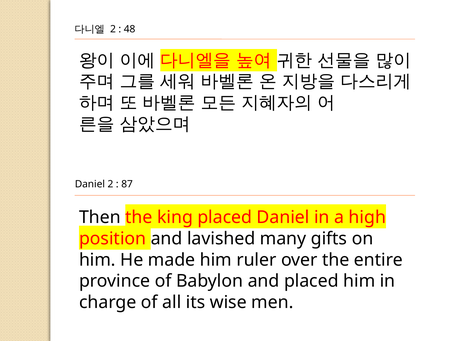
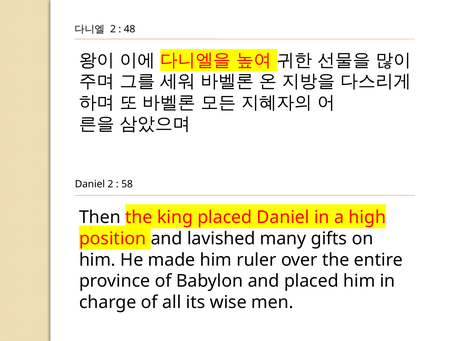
87: 87 -> 58
